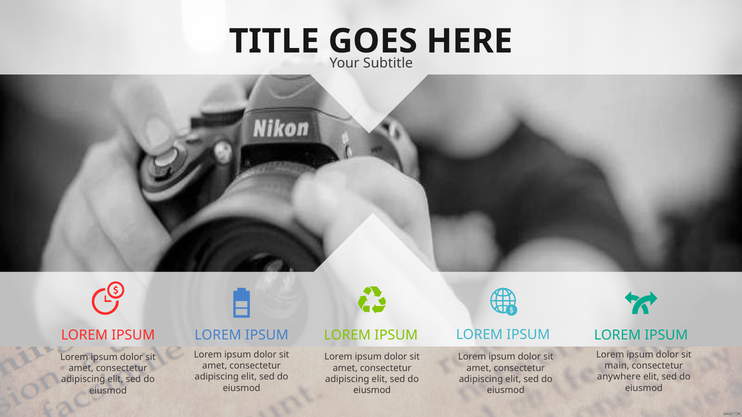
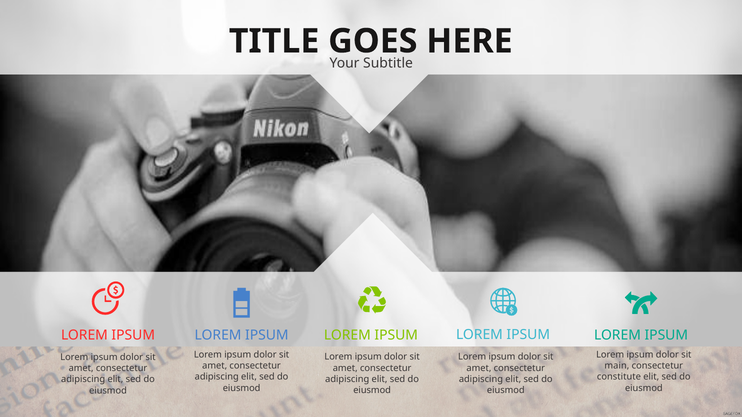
anywhere: anywhere -> constitute
